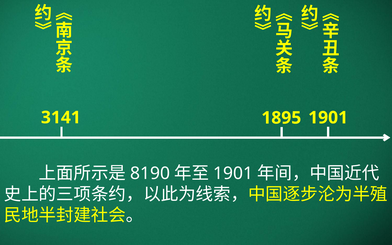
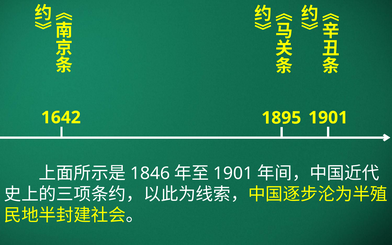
3141: 3141 -> 1642
8190: 8190 -> 1846
